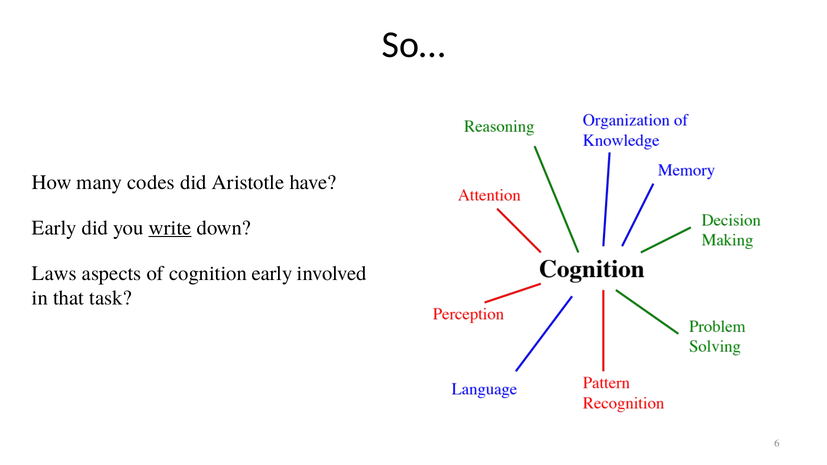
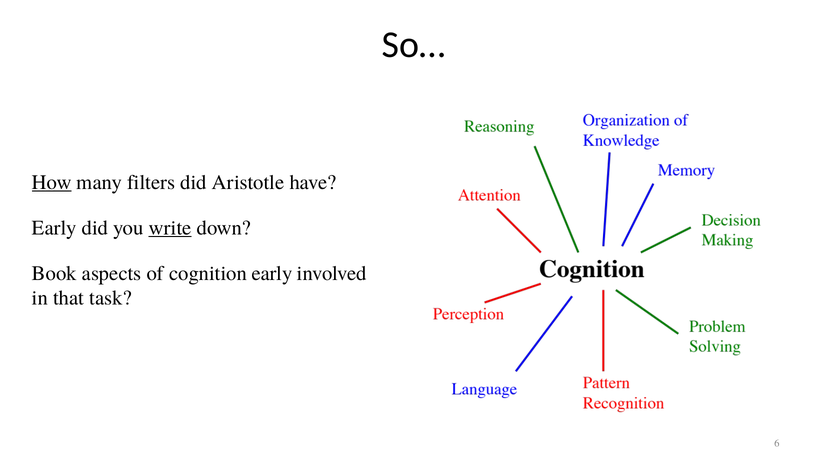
How underline: none -> present
codes: codes -> filters
Laws: Laws -> Book
